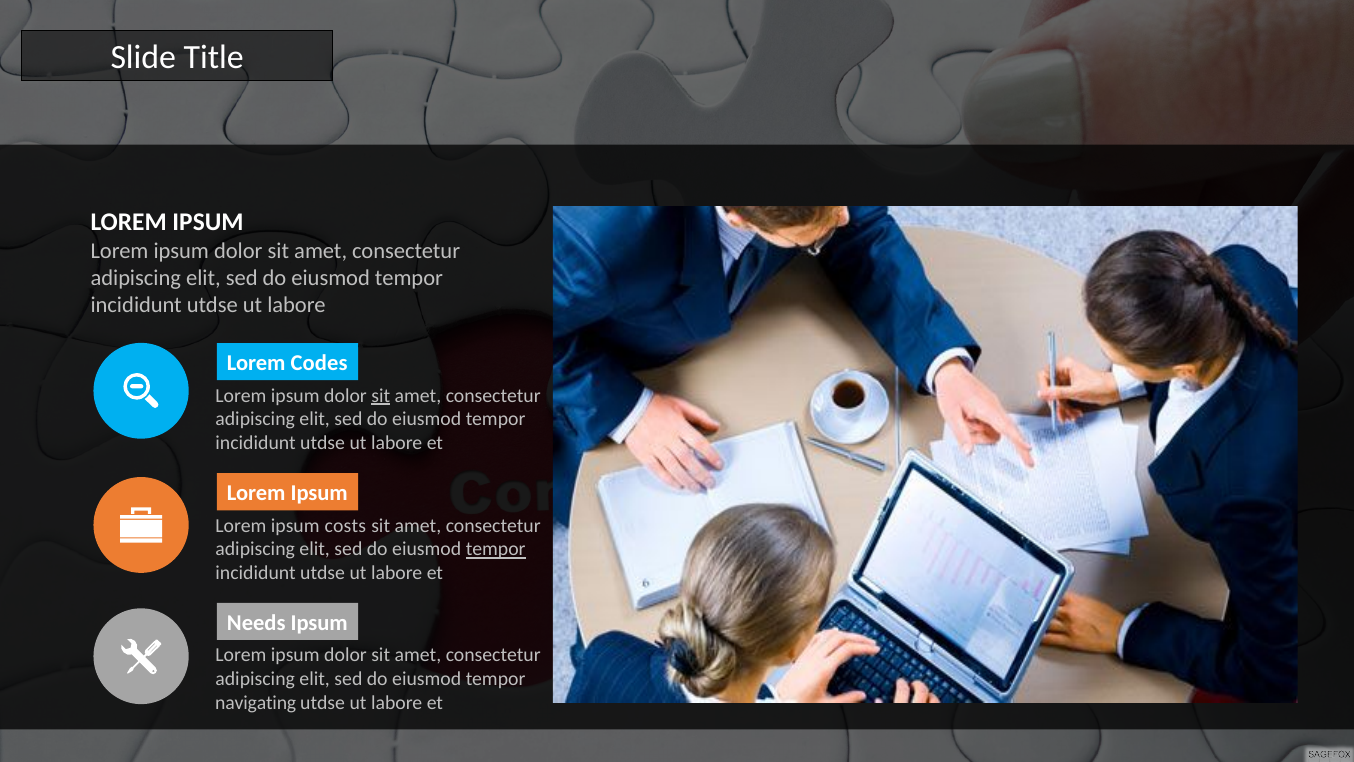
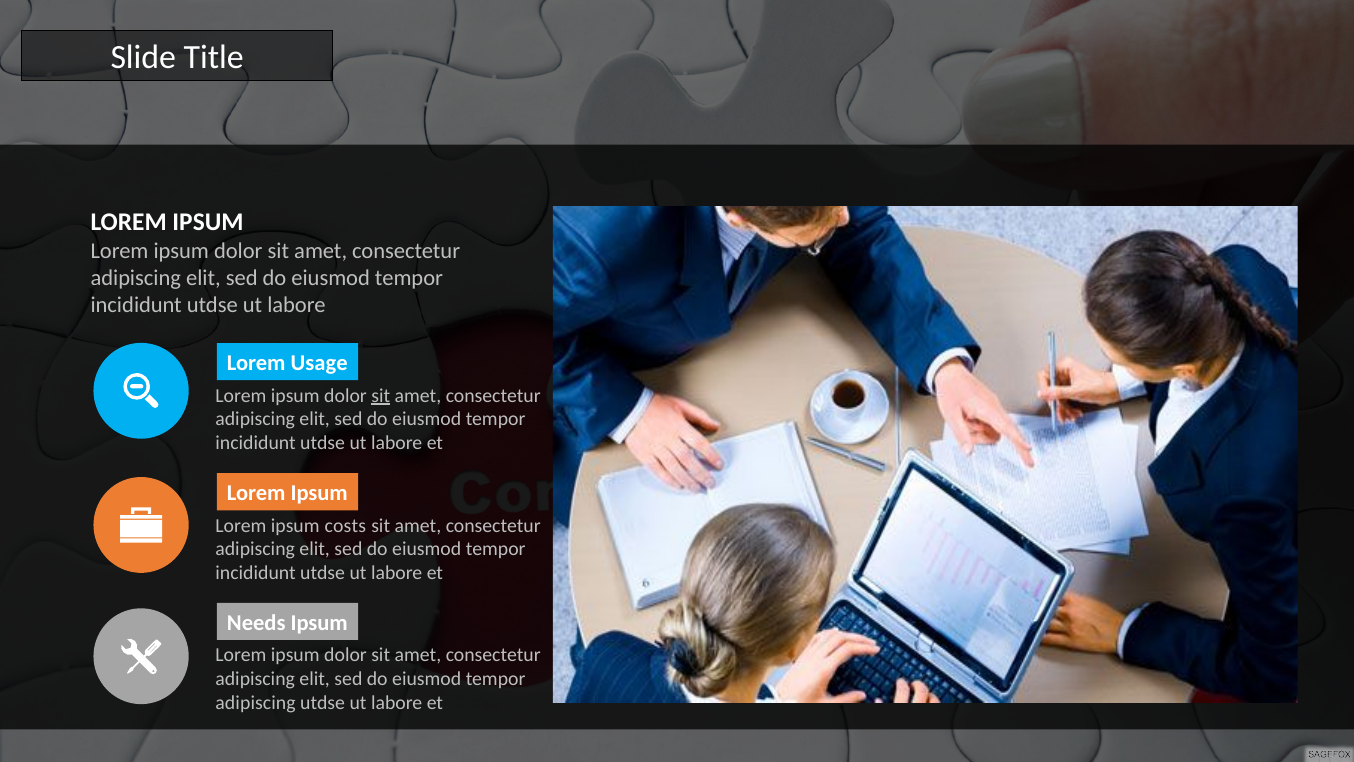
Codes: Codes -> Usage
tempor at (496, 549) underline: present -> none
navigating at (256, 702): navigating -> adipiscing
